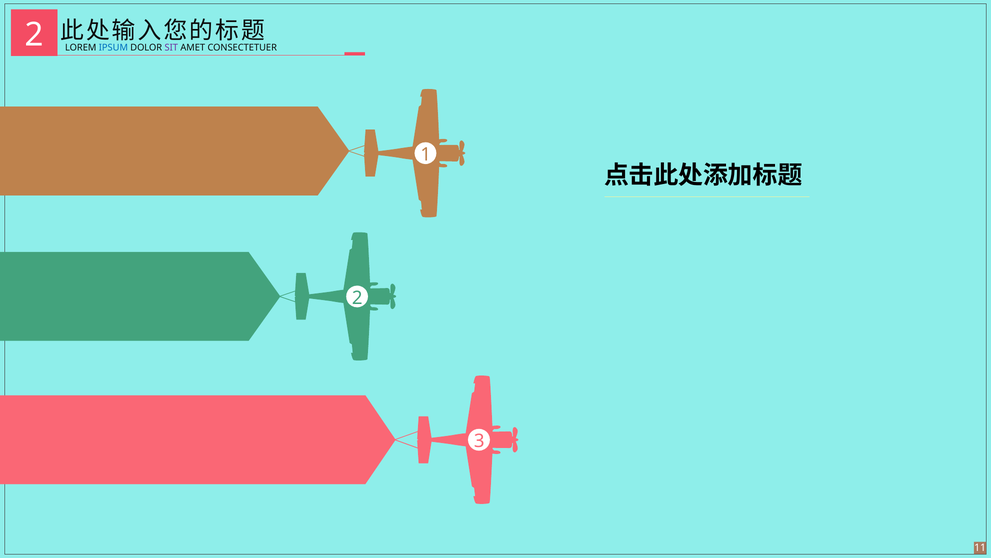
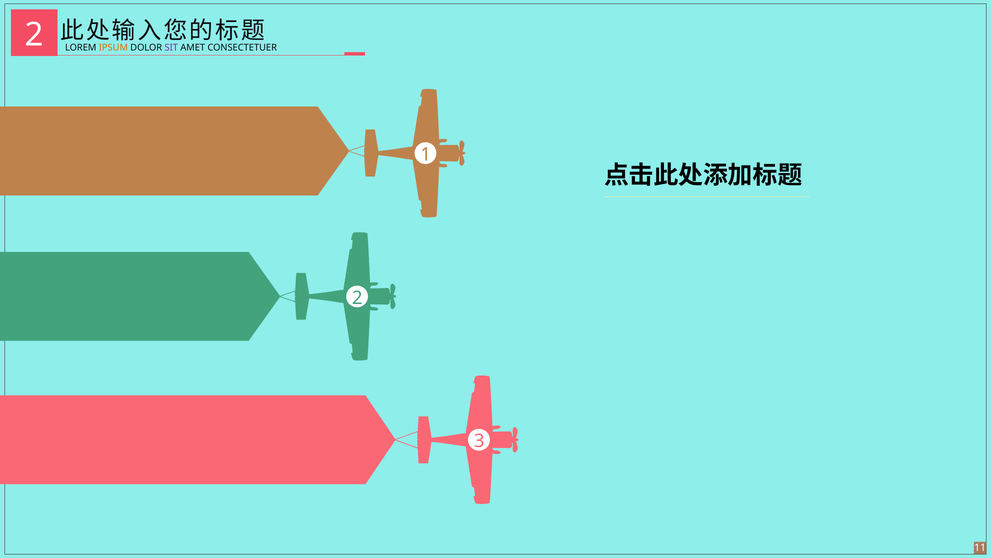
IPSUM colour: blue -> orange
